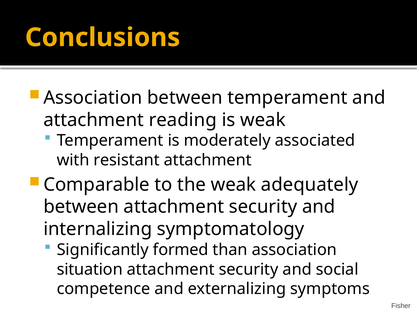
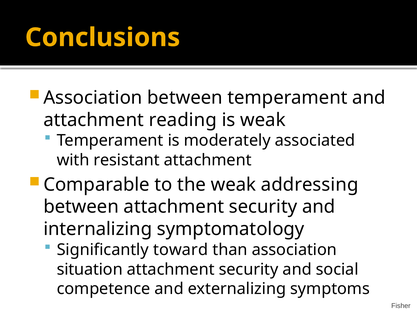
adequately: adequately -> addressing
formed: formed -> toward
